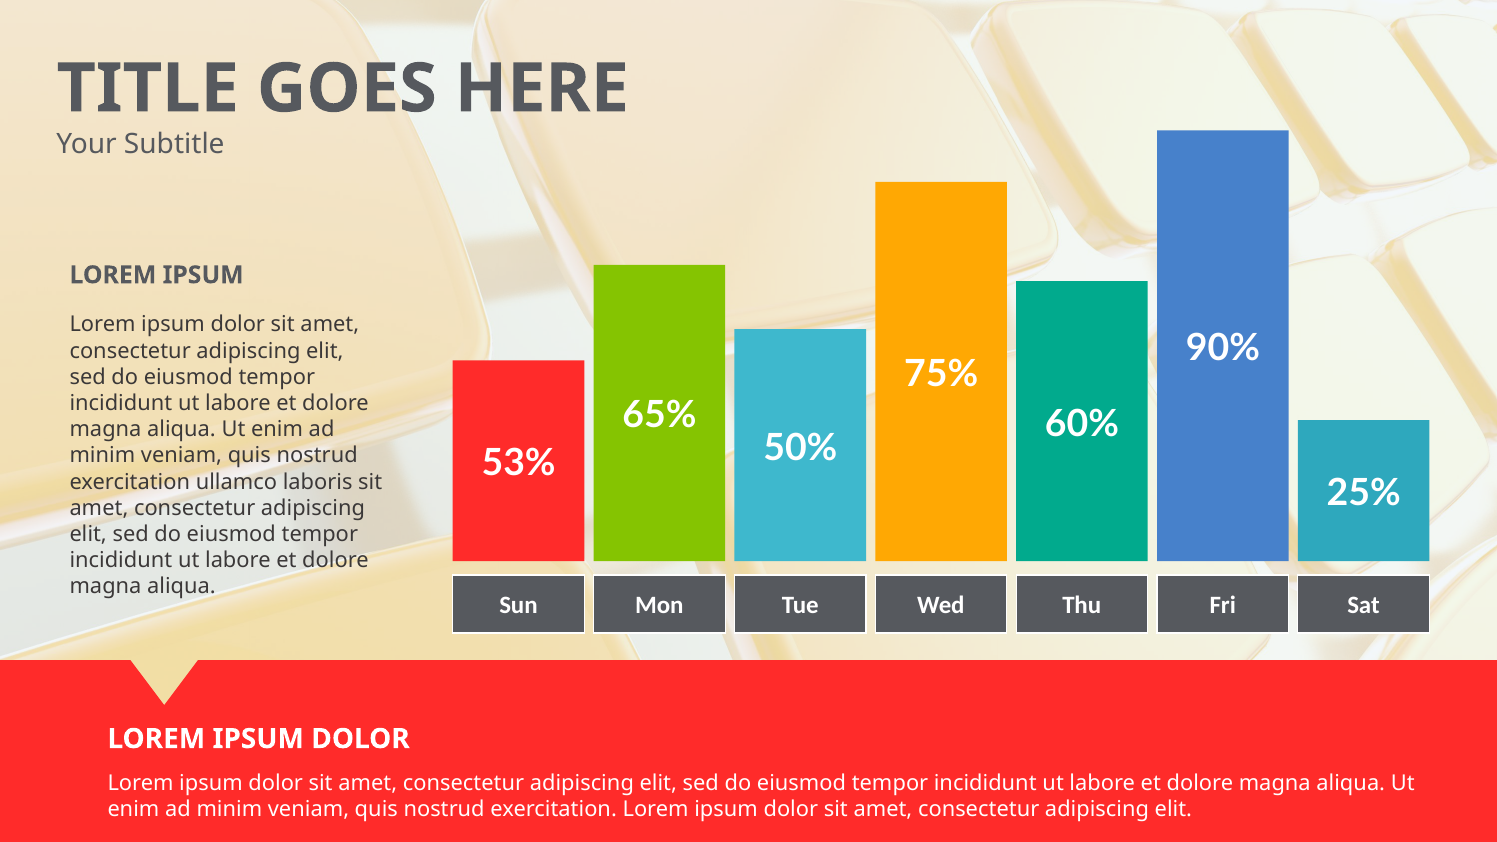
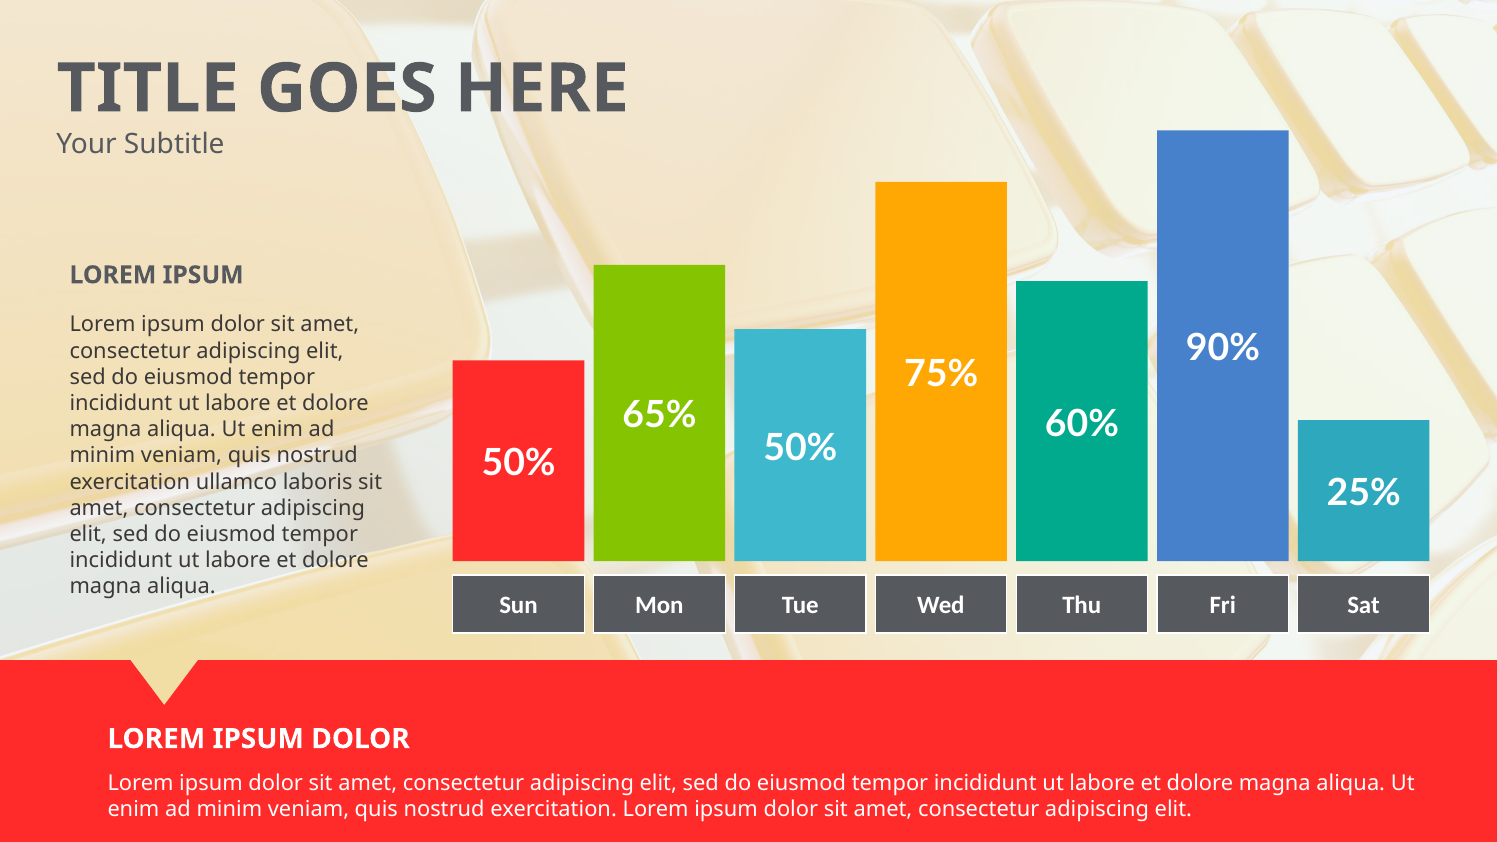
53% at (519, 463): 53% -> 50%
